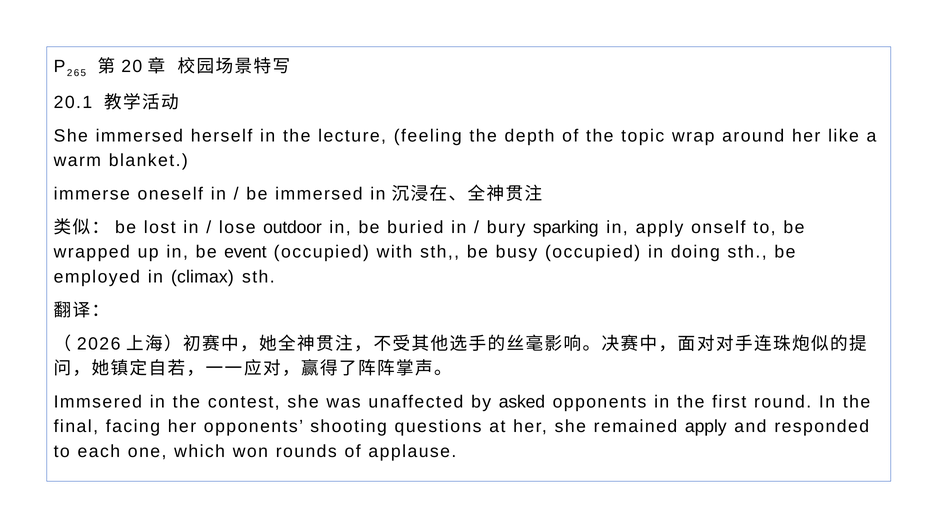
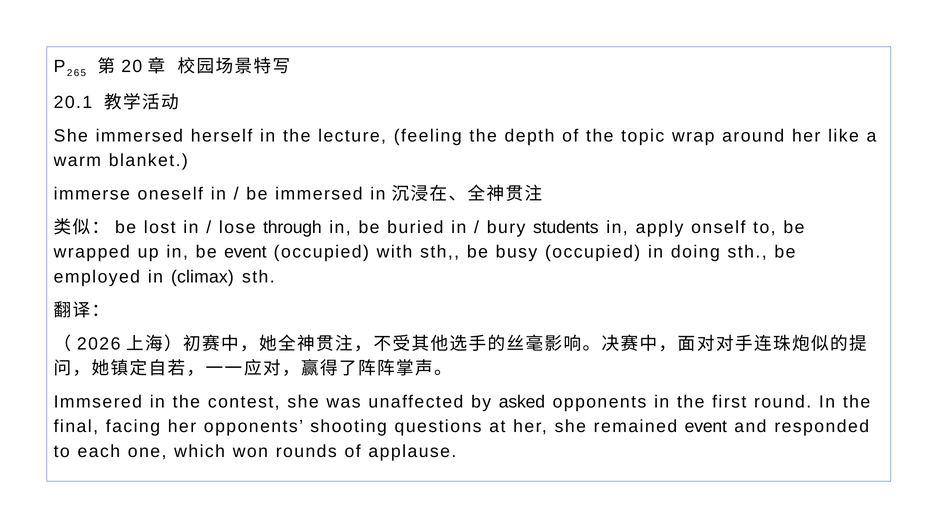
outdoor: outdoor -> through
sparking: sparking -> students
remained apply: apply -> event
